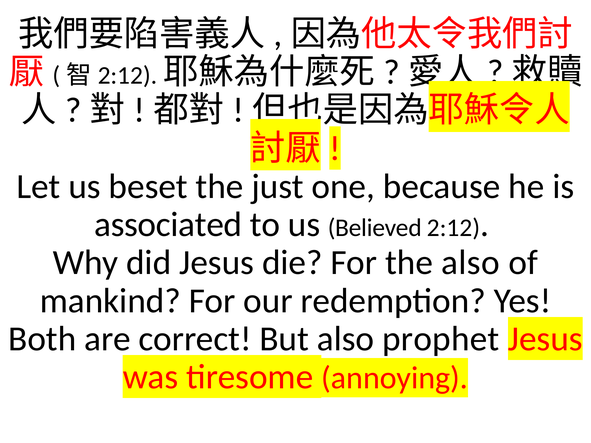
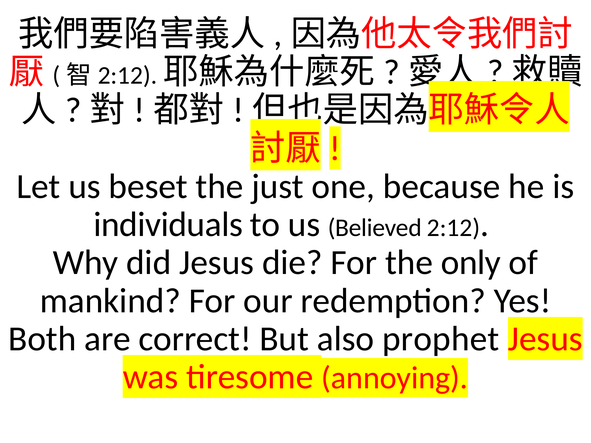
associated: associated -> individuals
the also: also -> only
